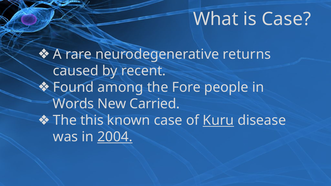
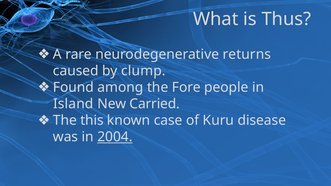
is Case: Case -> Thus
recent: recent -> clump
Words: Words -> Island
Kuru underline: present -> none
